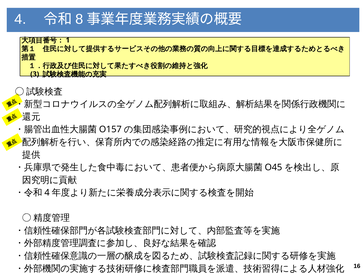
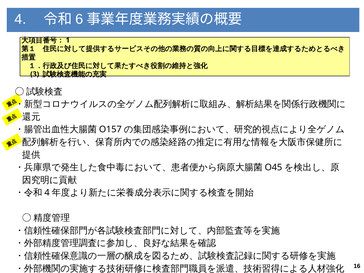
8: 8 -> 6
